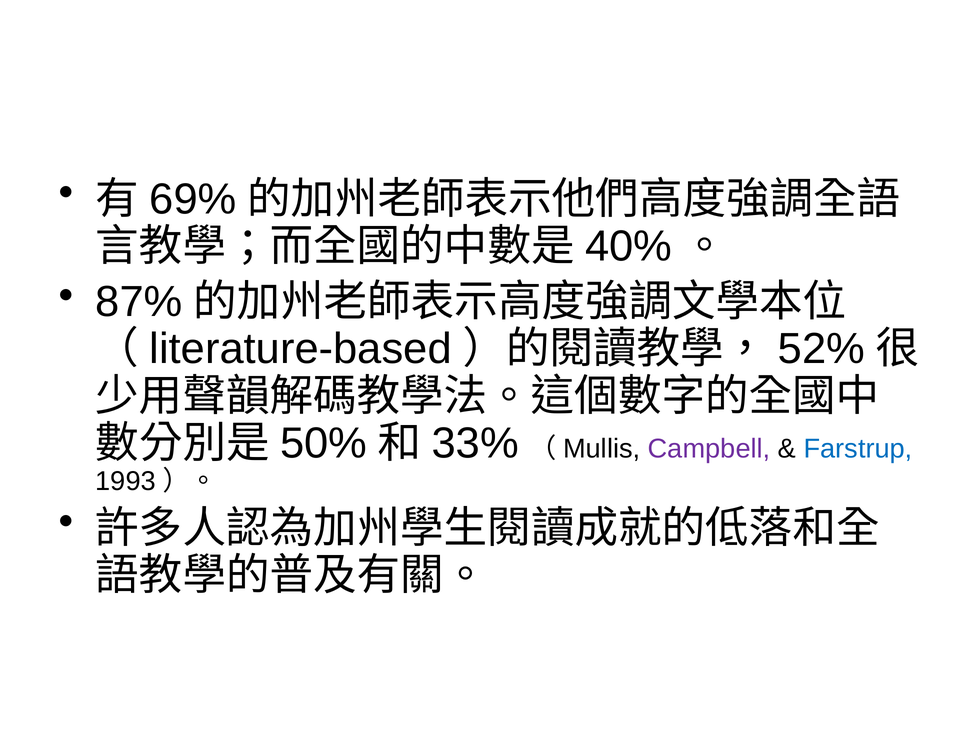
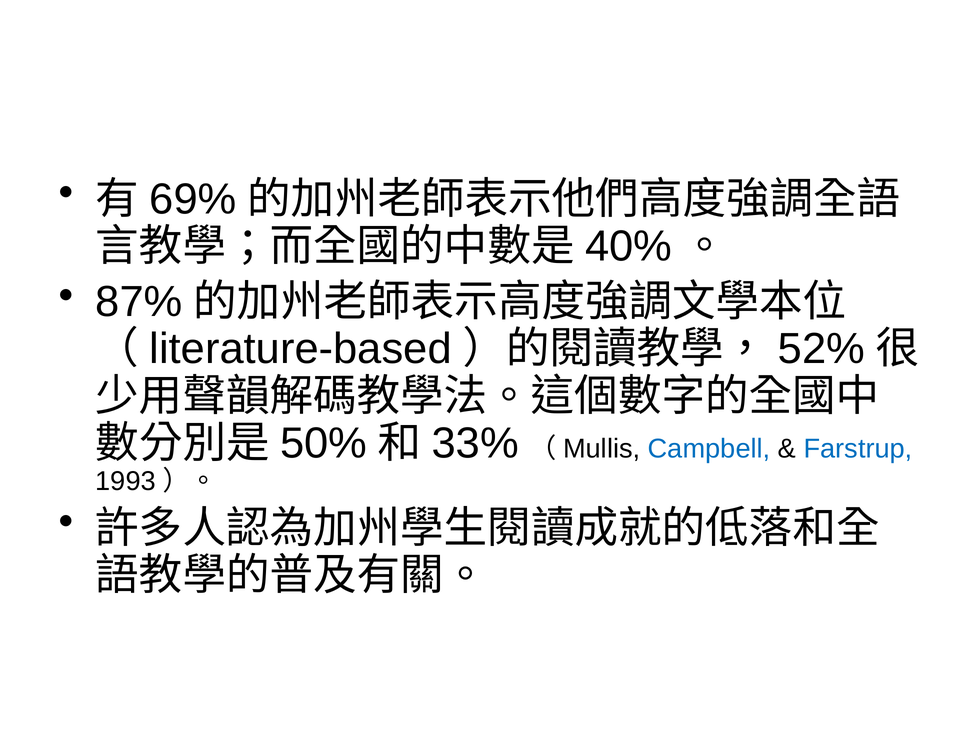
Campbell colour: purple -> blue
